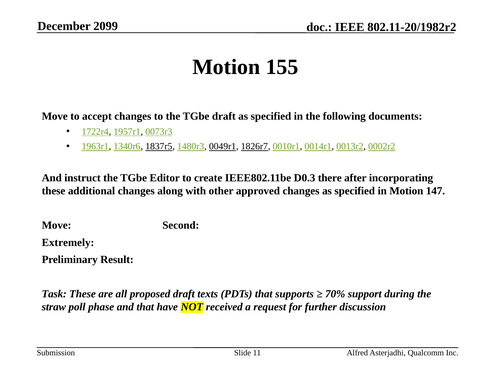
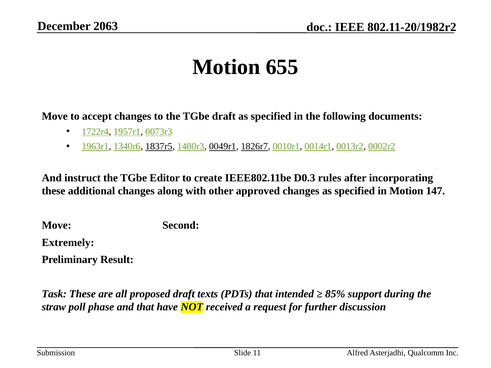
2099: 2099 -> 2063
155: 155 -> 655
there: there -> rules
supports: supports -> intended
70%: 70% -> 85%
